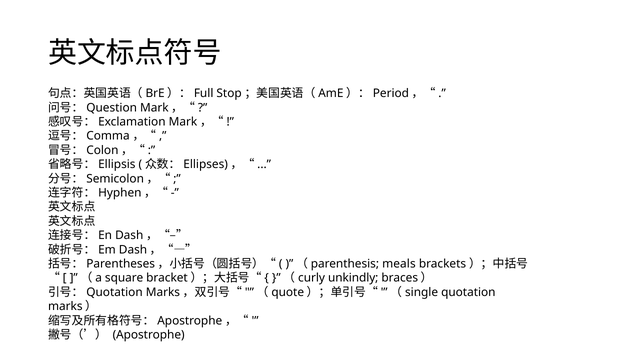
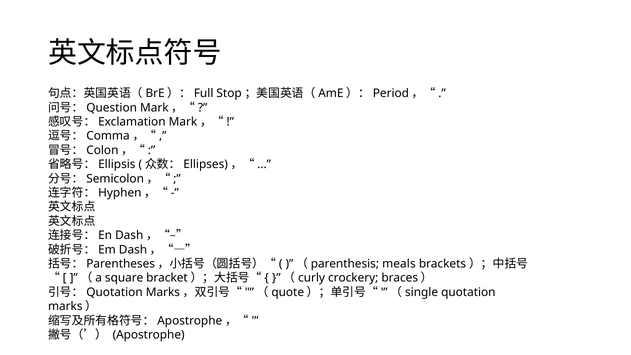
unkindly: unkindly -> crockery
